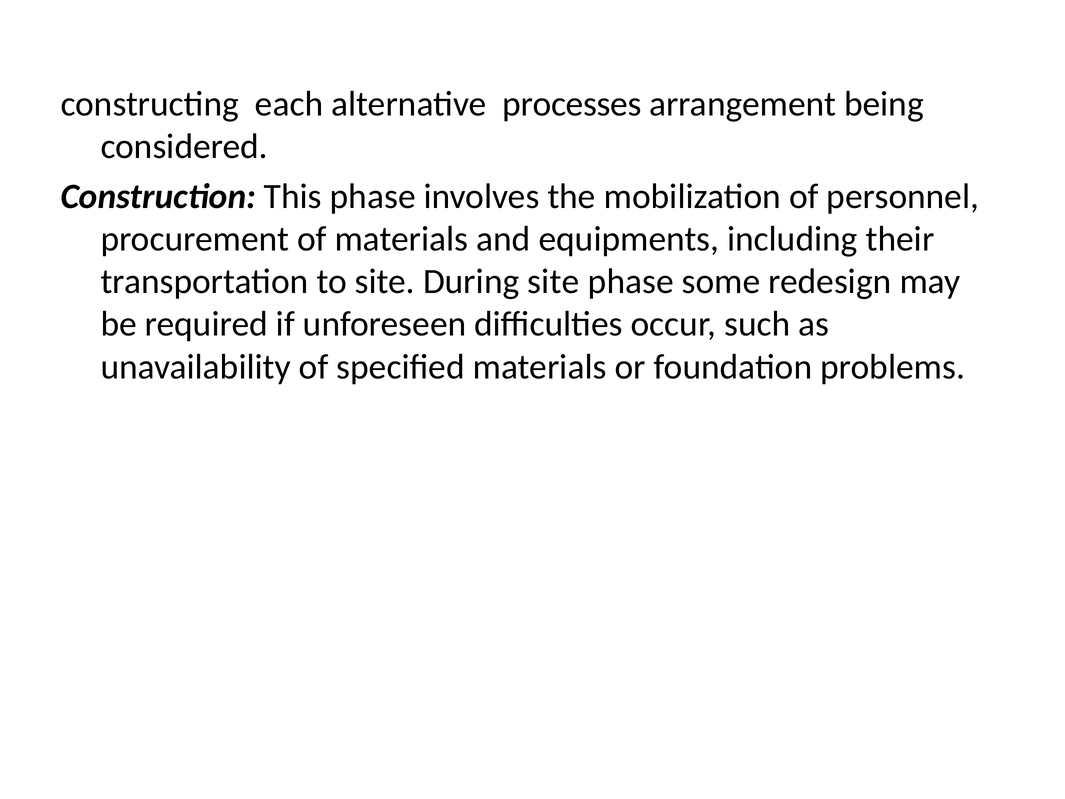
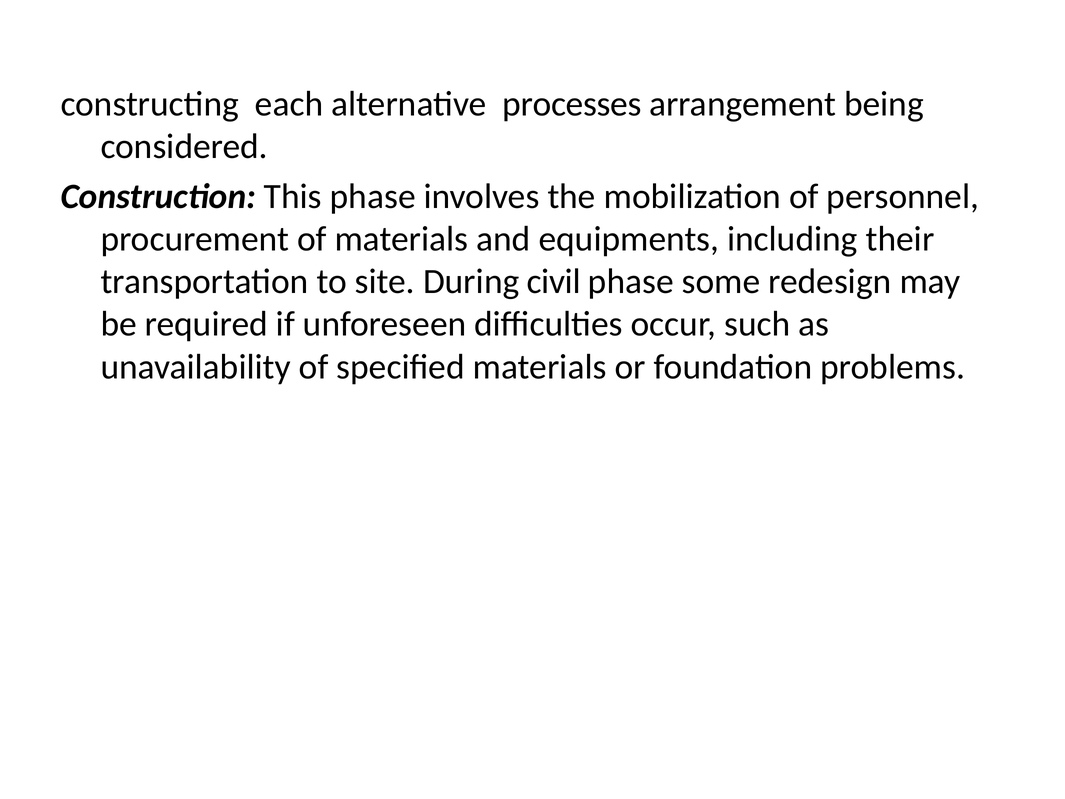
During site: site -> civil
